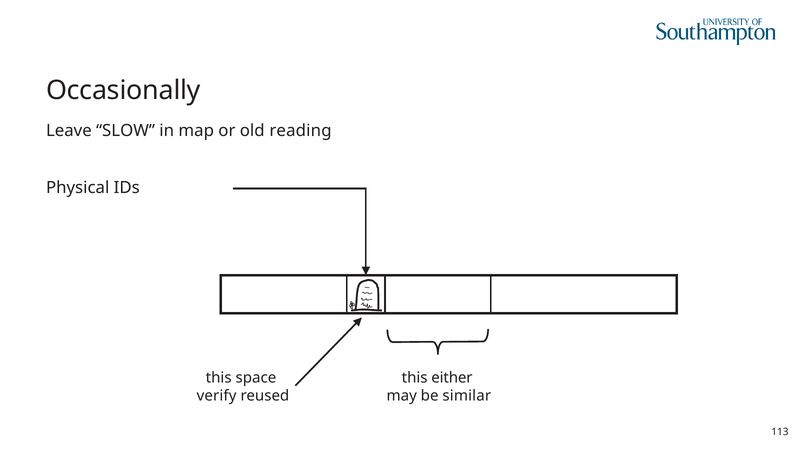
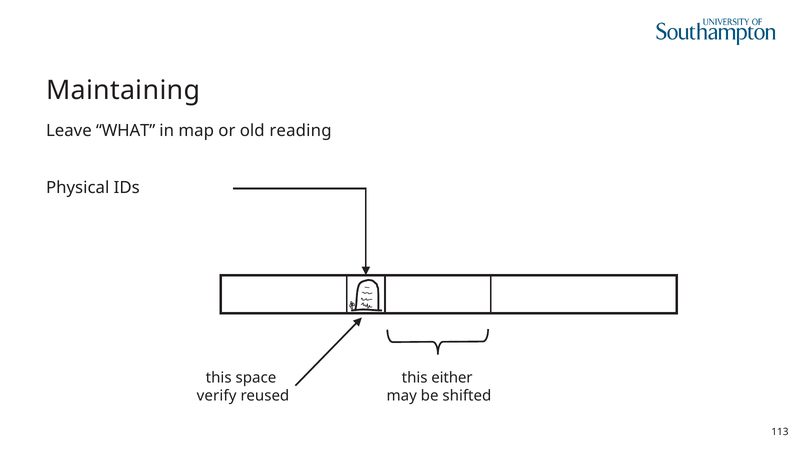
Occasionally: Occasionally -> Maintaining
SLOW: SLOW -> WHAT
similar: similar -> shifted
